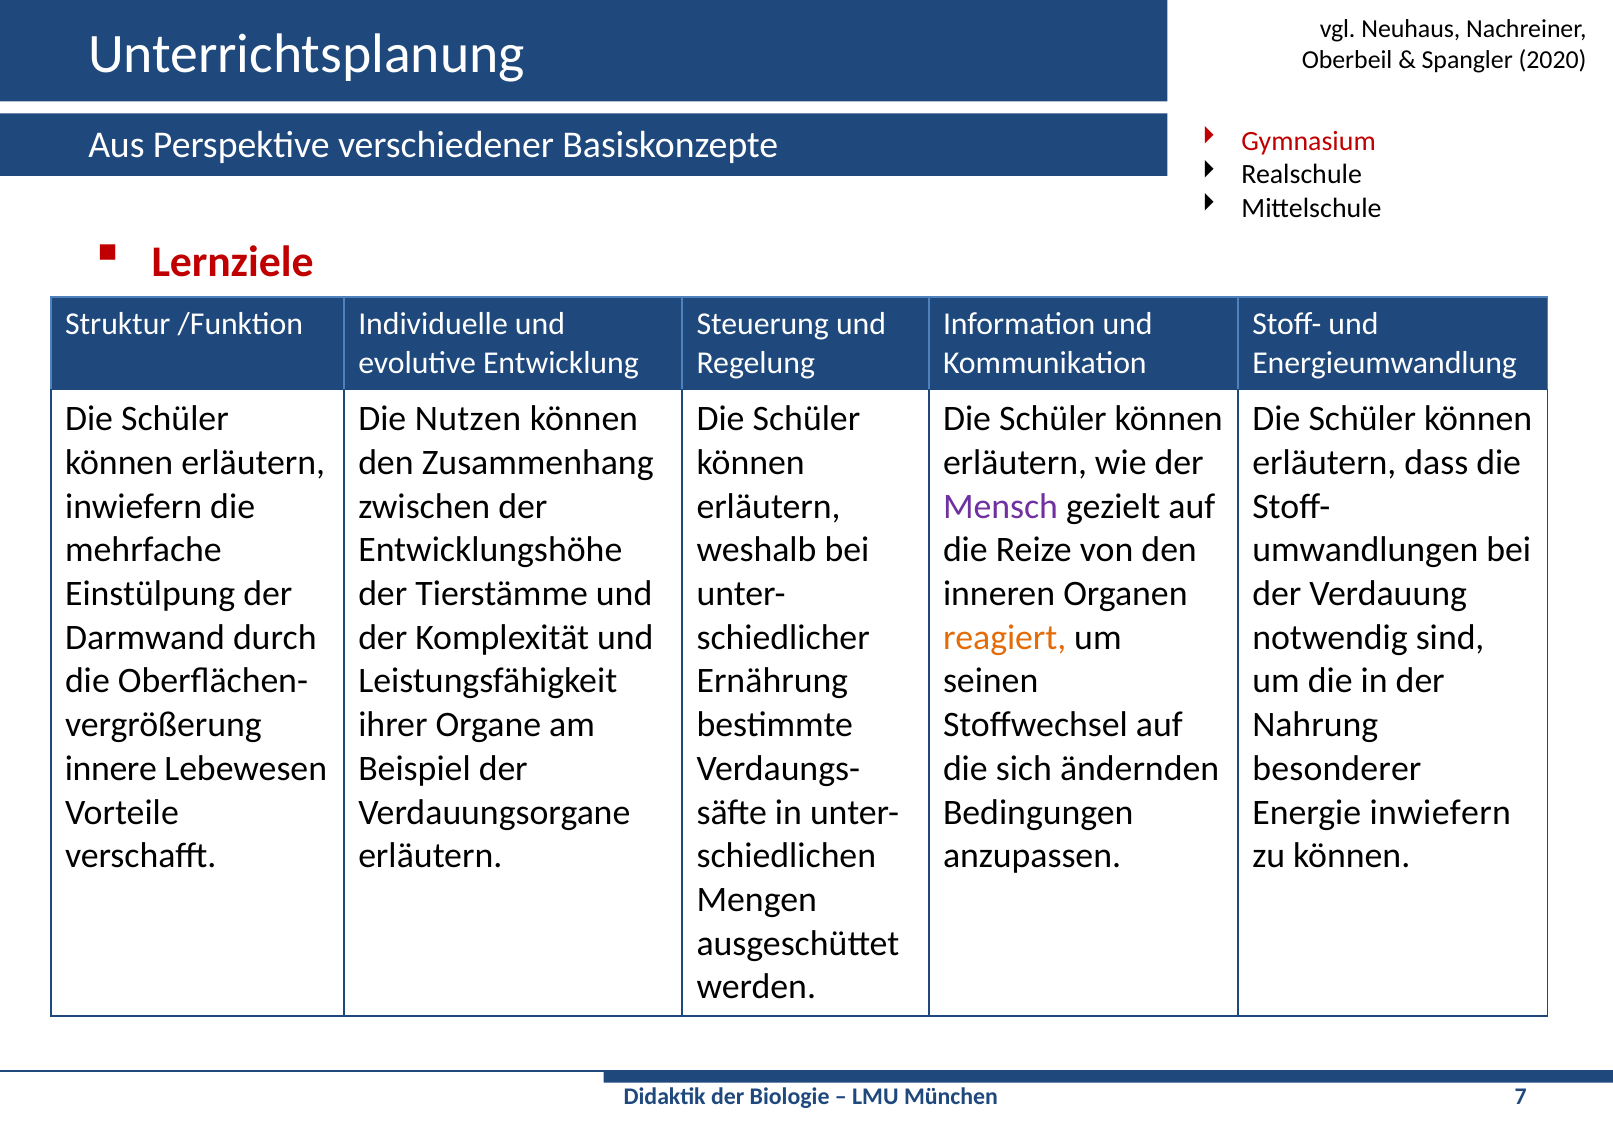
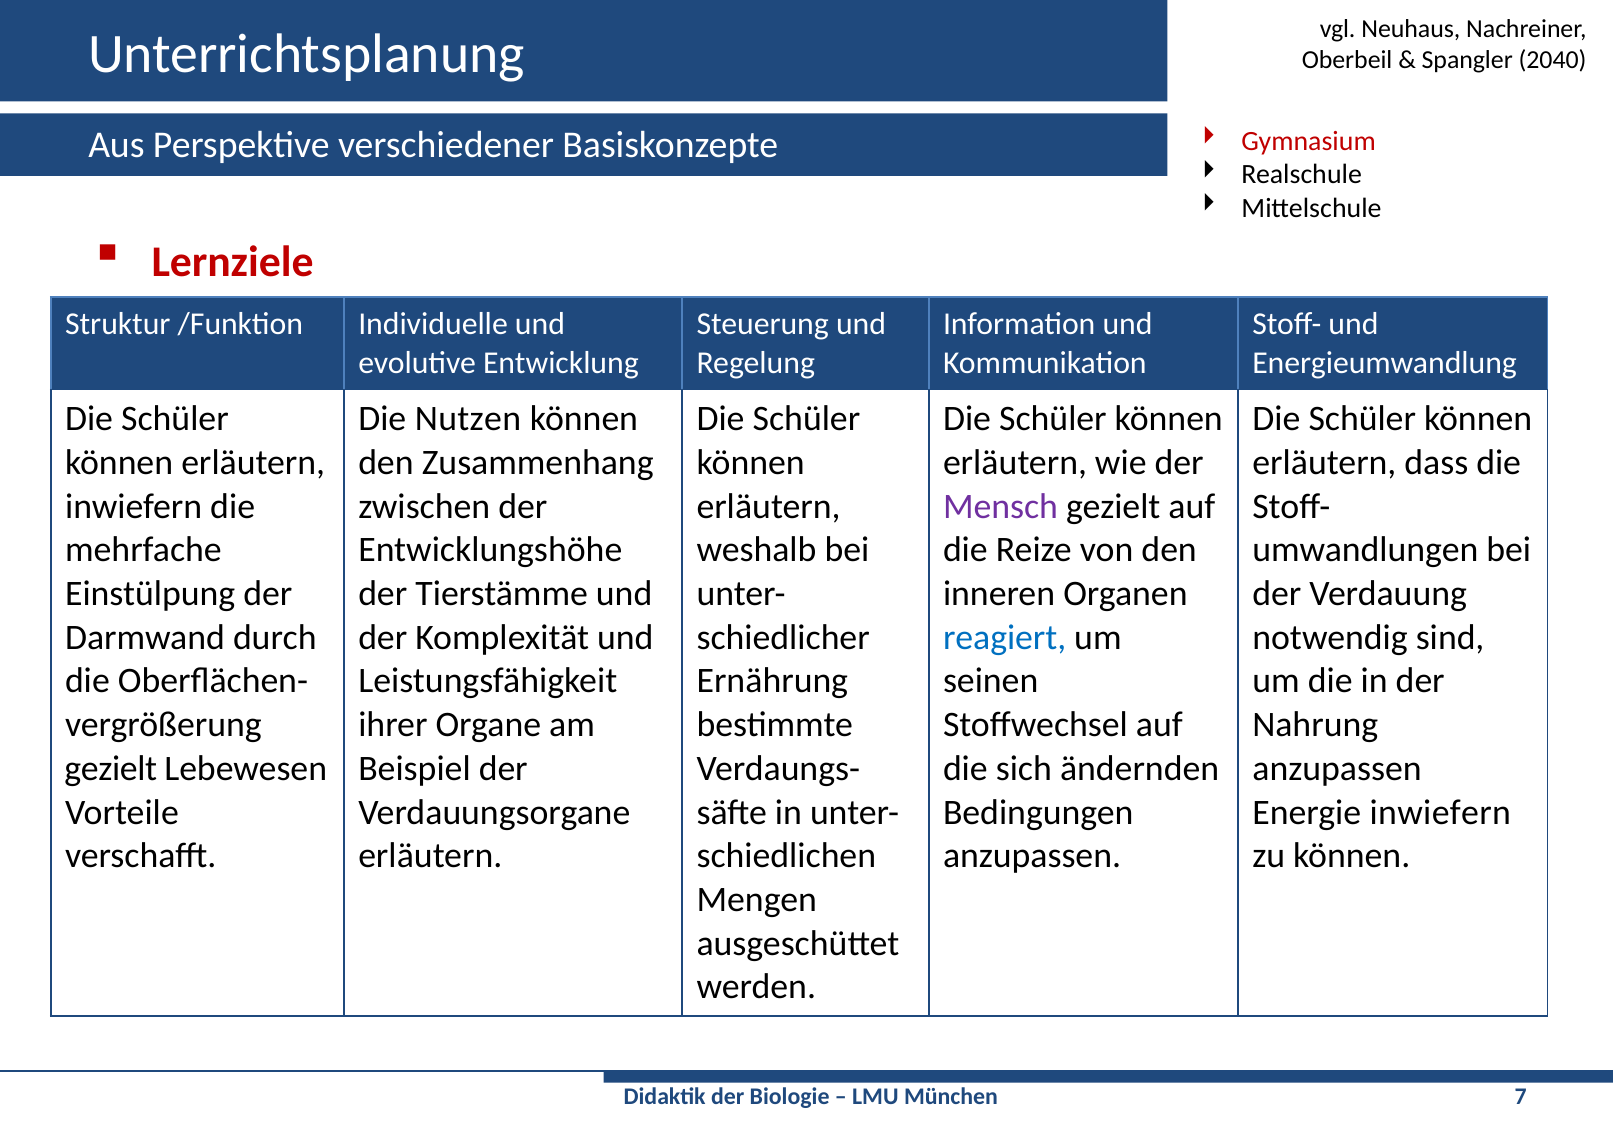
2020: 2020 -> 2040
reagiert colour: orange -> blue
innere at (111, 768): innere -> gezielt
besonderer at (1337, 768): besonderer -> anzupassen
